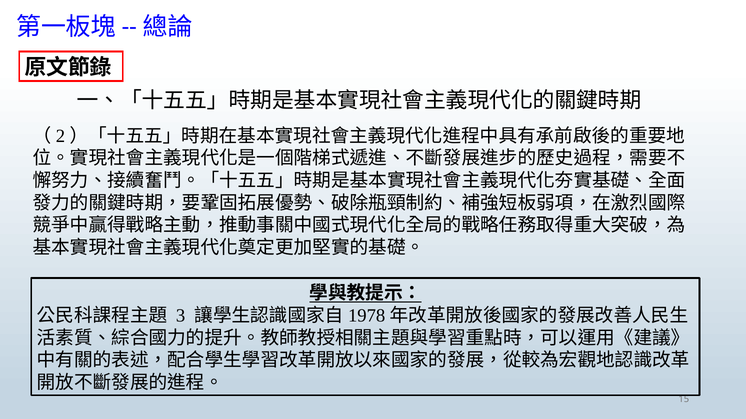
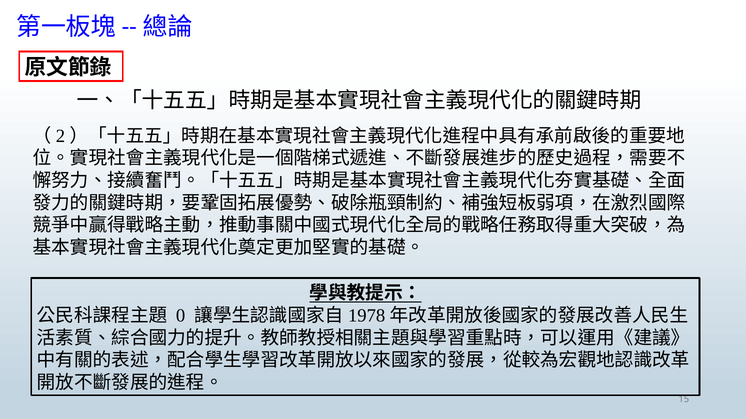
3: 3 -> 0
